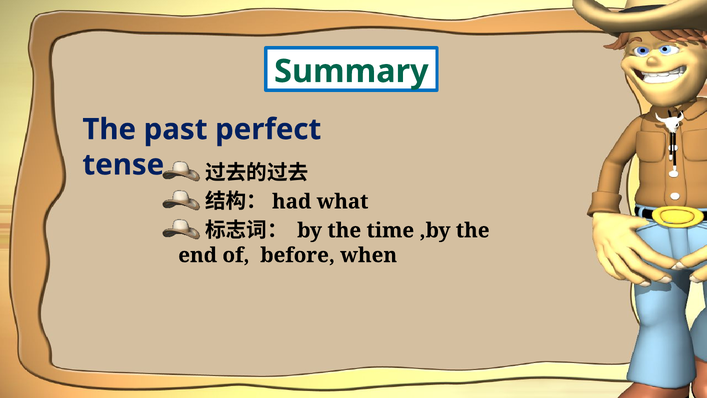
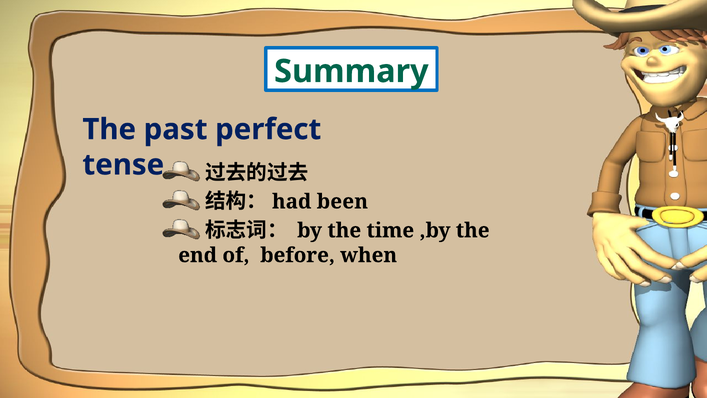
what: what -> been
